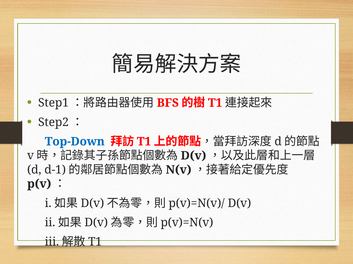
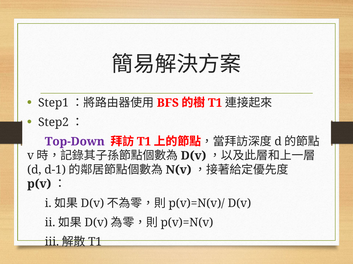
Top-Down colour: blue -> purple
